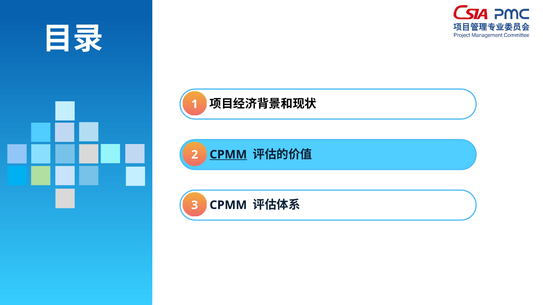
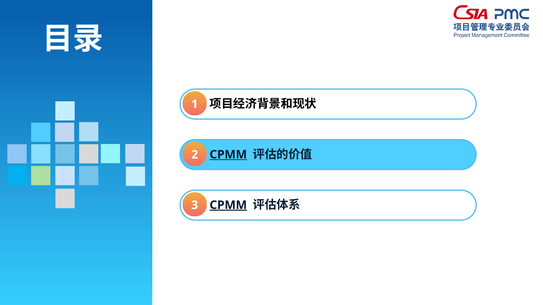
CPMM at (228, 205) underline: none -> present
